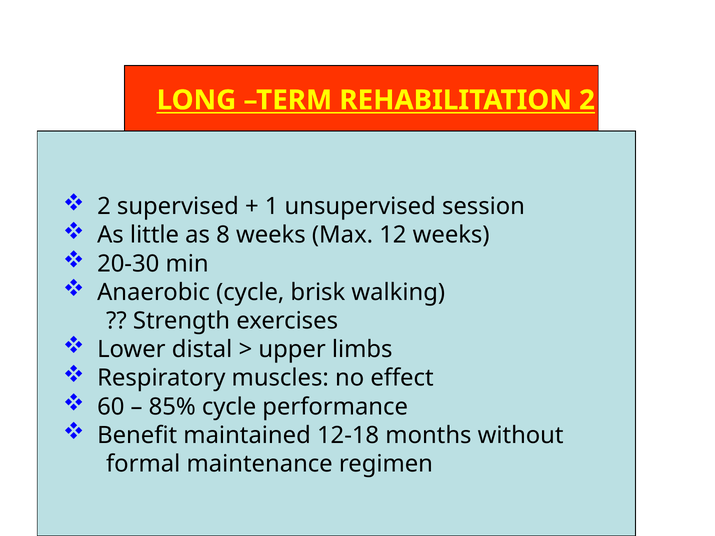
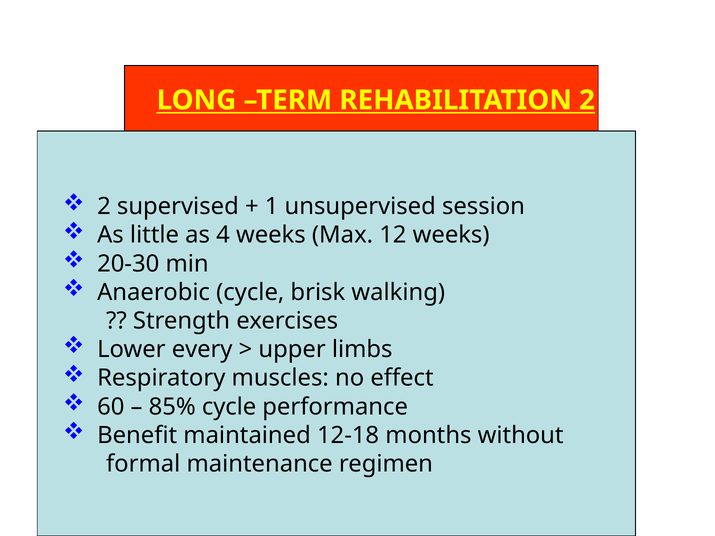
8: 8 -> 4
distal: distal -> every
